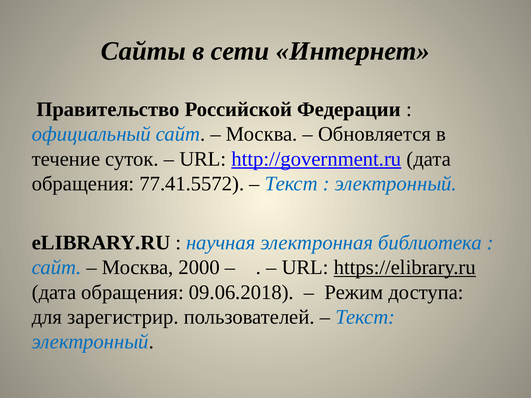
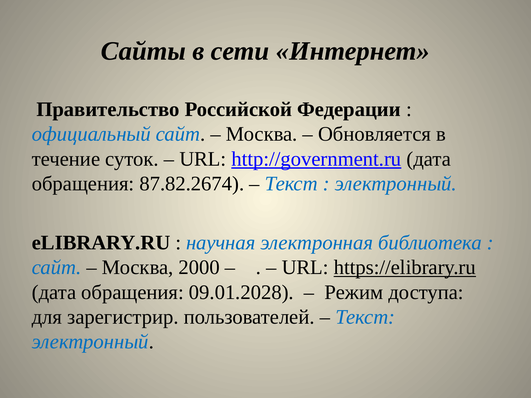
77.41.5572: 77.41.5572 -> 87.82.2674
09.06.2018: 09.06.2018 -> 09.01.2028
